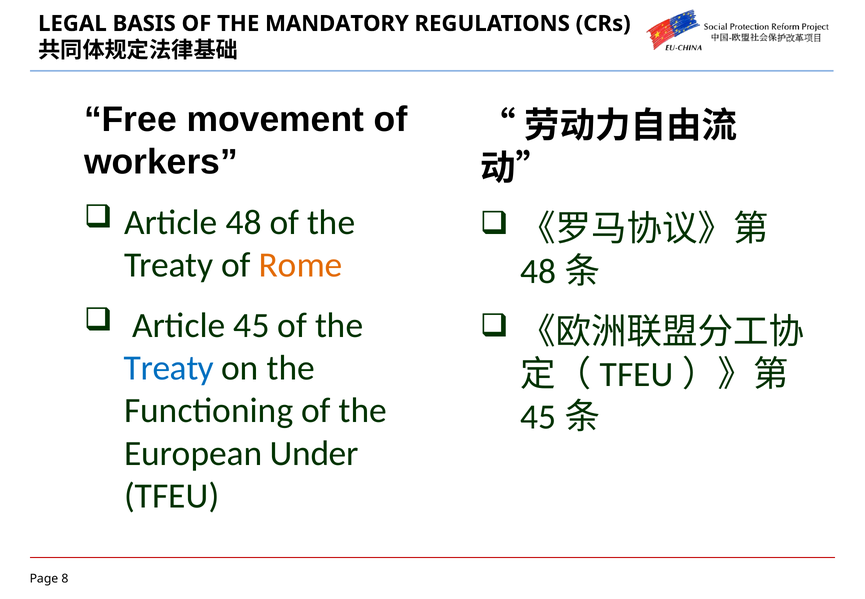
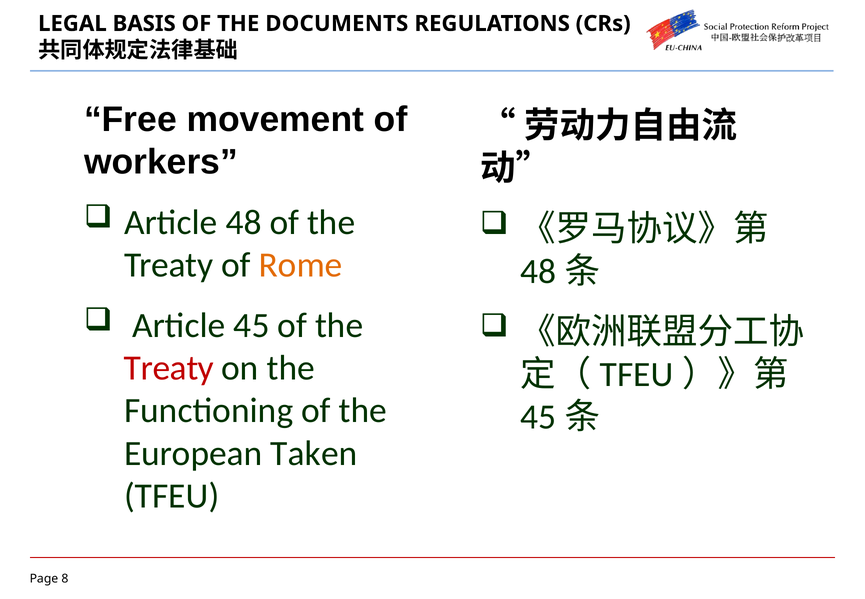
MANDATORY: MANDATORY -> DOCUMENTS
Treaty at (169, 368) colour: blue -> red
Under: Under -> Taken
